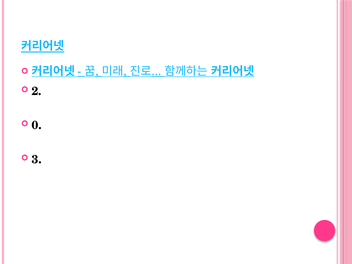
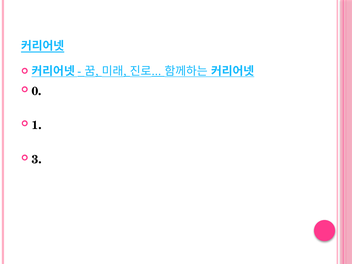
2: 2 -> 0
0: 0 -> 1
